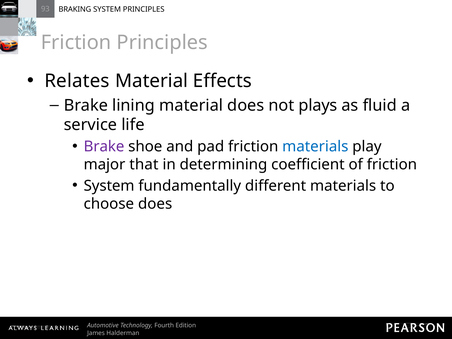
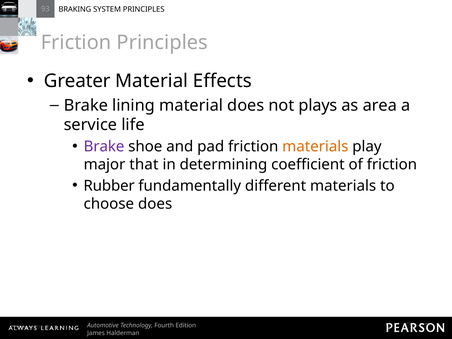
Relates: Relates -> Greater
fluid: fluid -> area
materials at (315, 147) colour: blue -> orange
System at (109, 186): System -> Rubber
